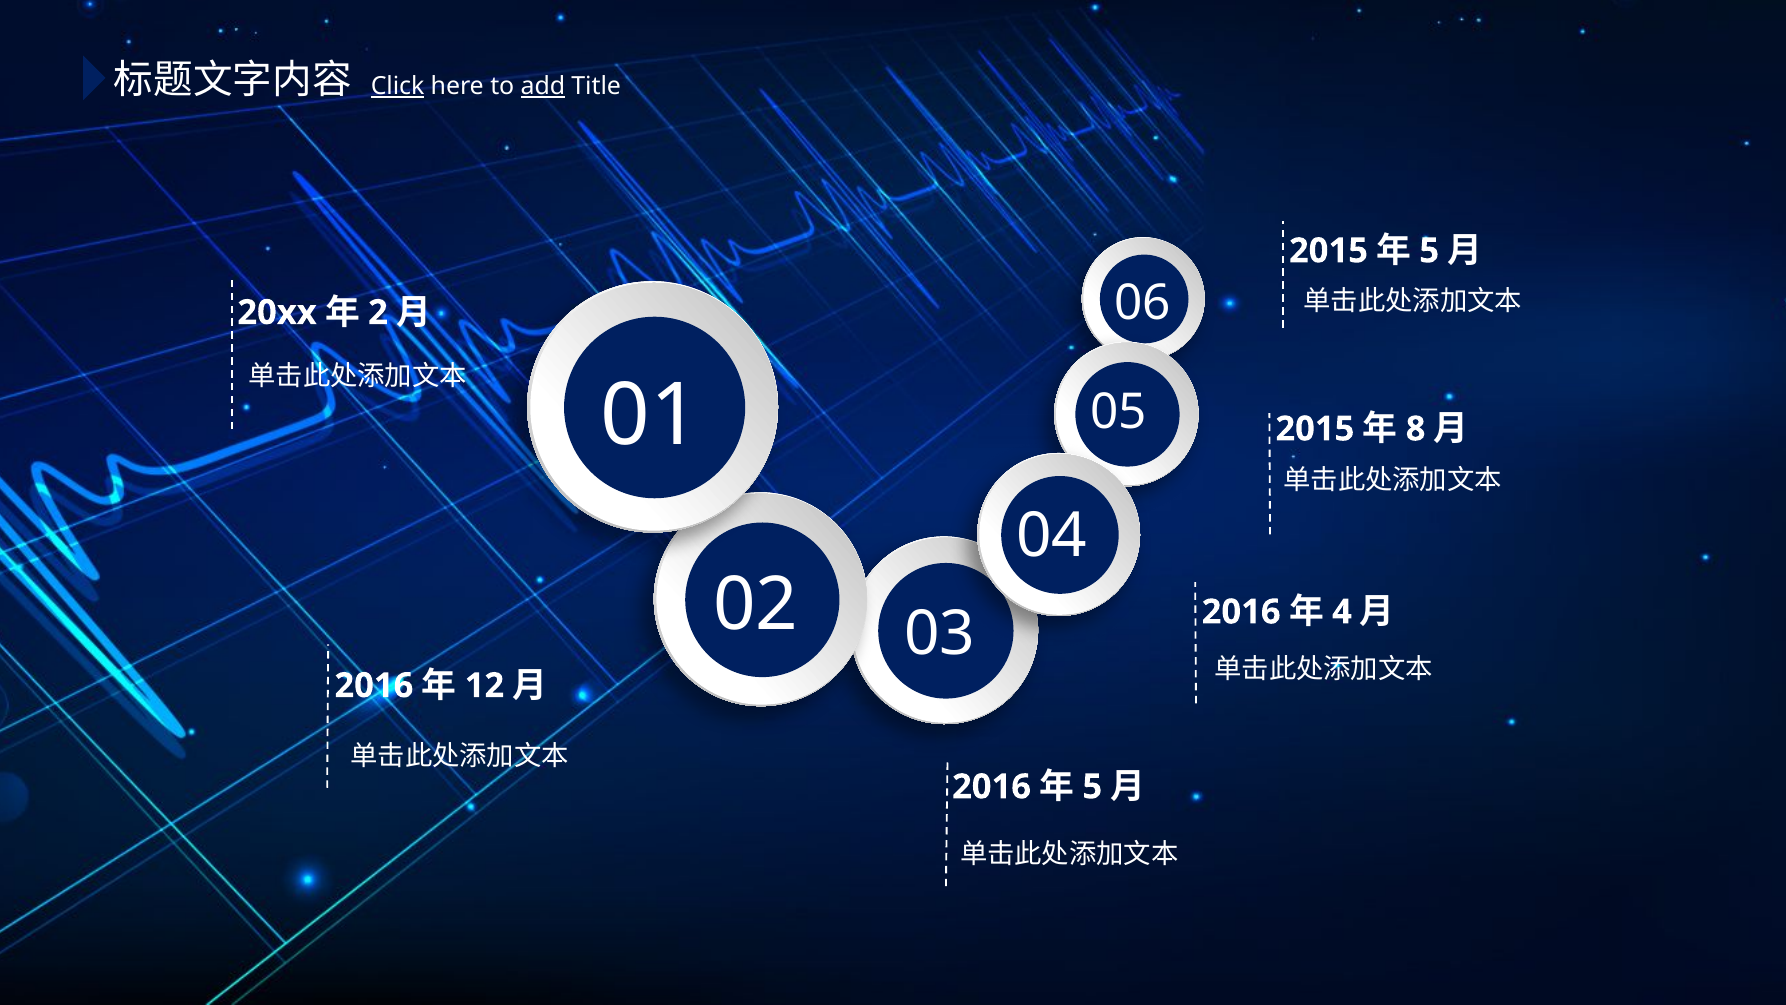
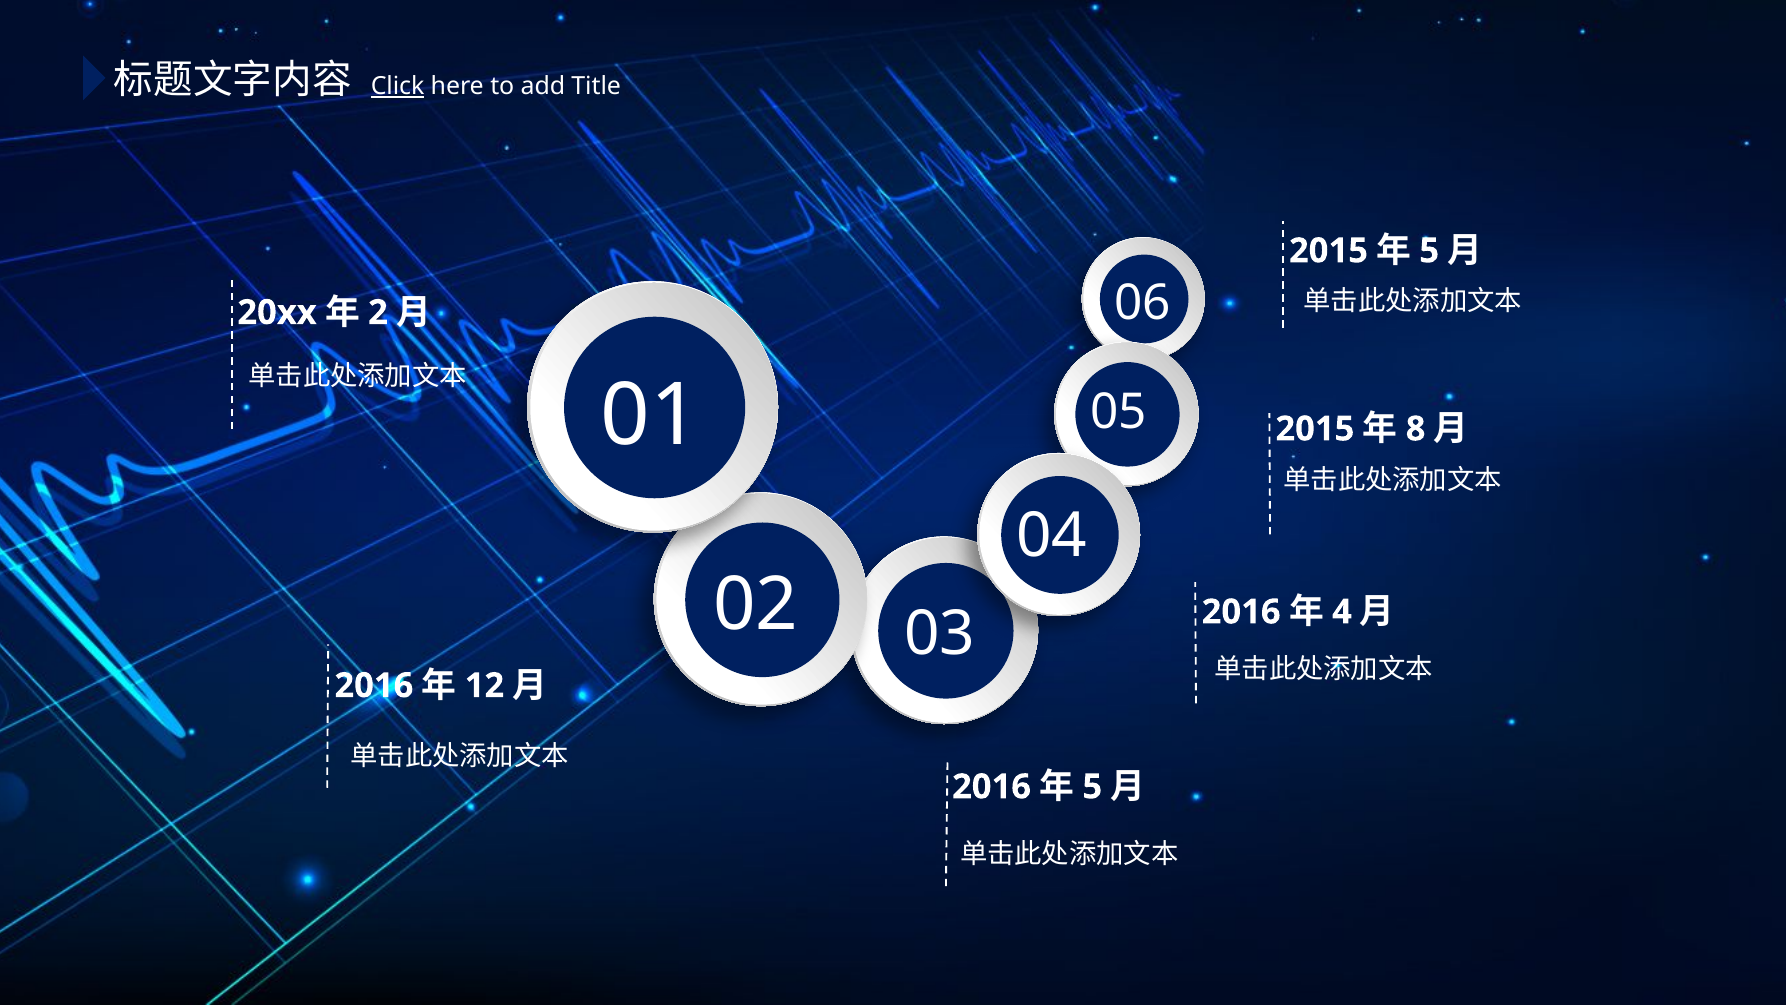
add underline: present -> none
